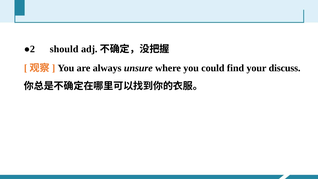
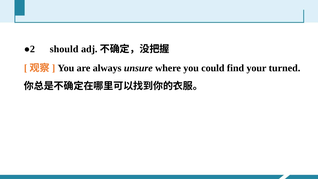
discuss: discuss -> turned
